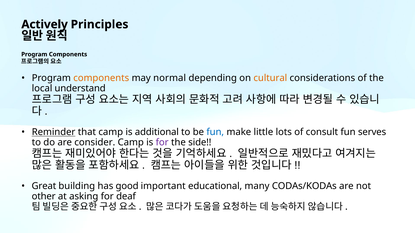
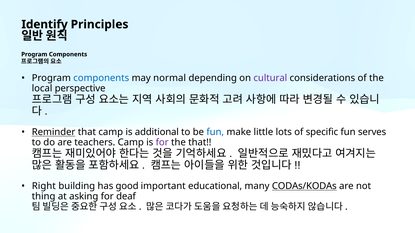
Actively: Actively -> Identify
components at (101, 78) colour: orange -> blue
cultural colour: orange -> purple
understand: understand -> perspective
consult: consult -> specific
consider: consider -> teachers
the side: side -> that
Great: Great -> Right
CODAs/KODAs underline: none -> present
other: other -> thing
